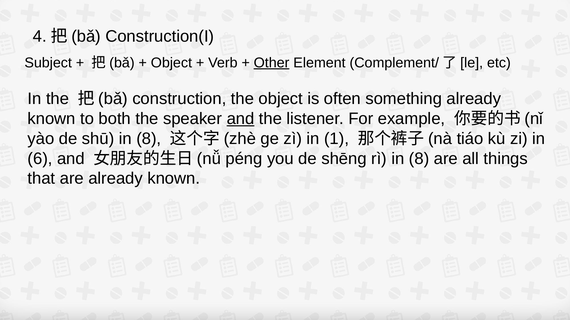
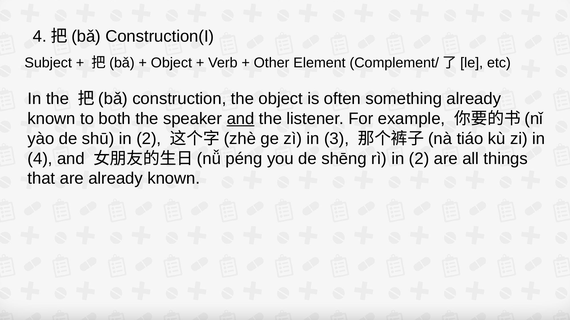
Other underline: present -> none
shū in 8: 8 -> 2
1: 1 -> 3
6 at (40, 159): 6 -> 4
rì in 8: 8 -> 2
